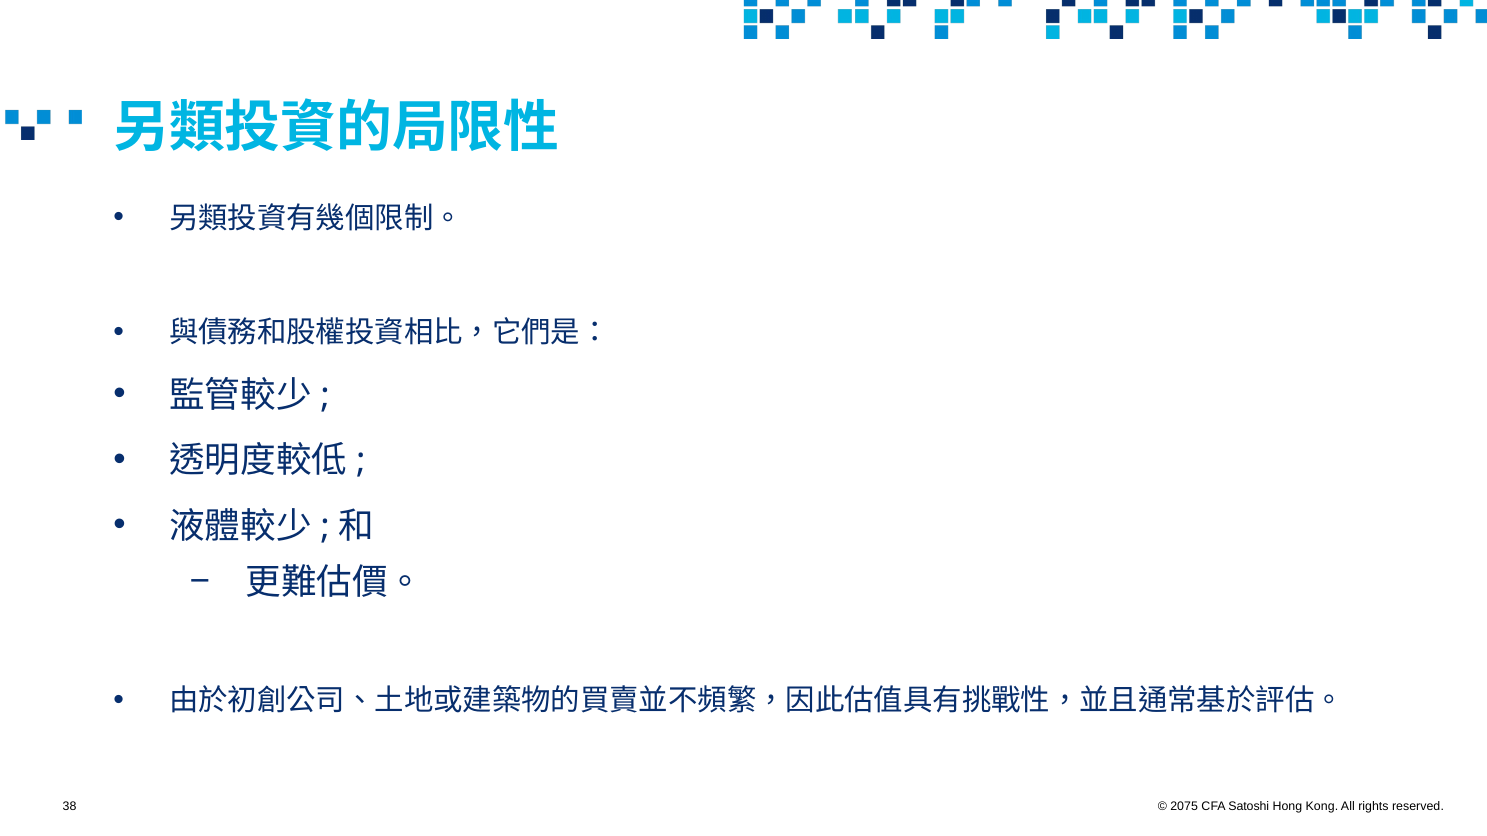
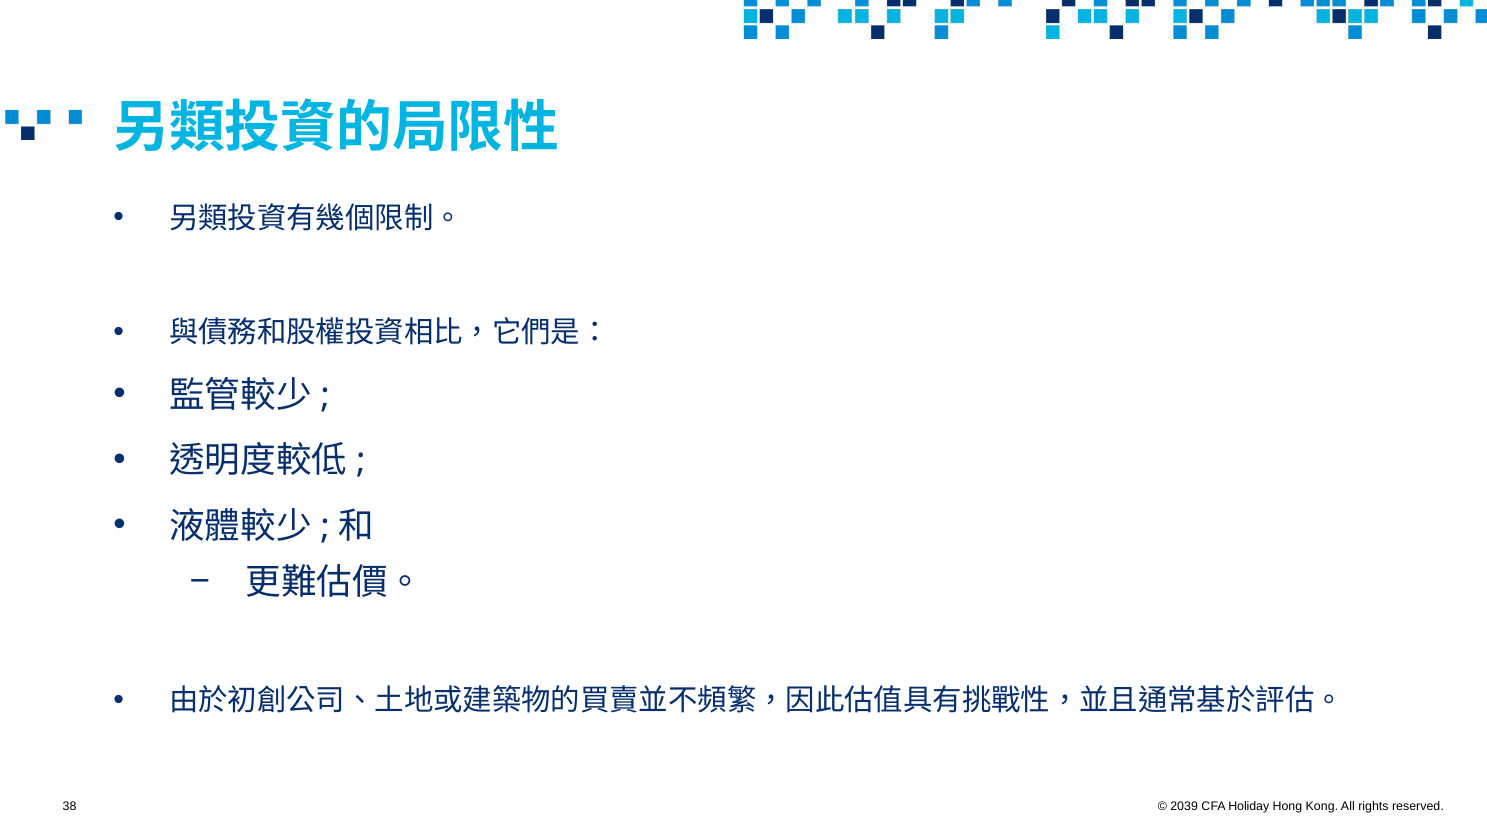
2075: 2075 -> 2039
Satoshi: Satoshi -> Holiday
